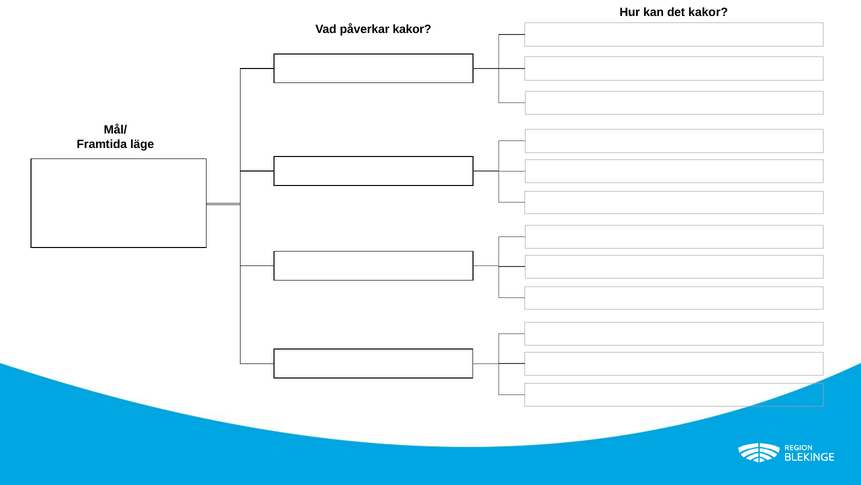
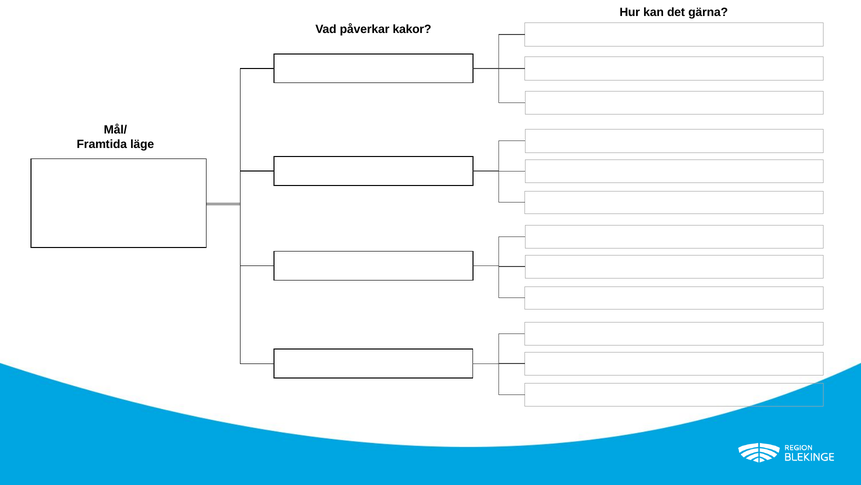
det kakor: kakor -> gärna
